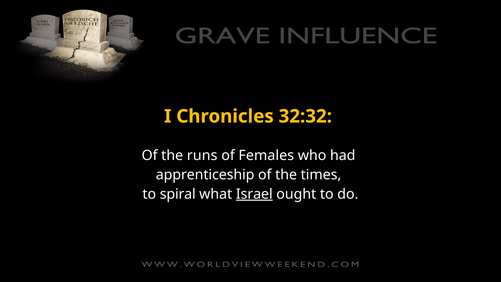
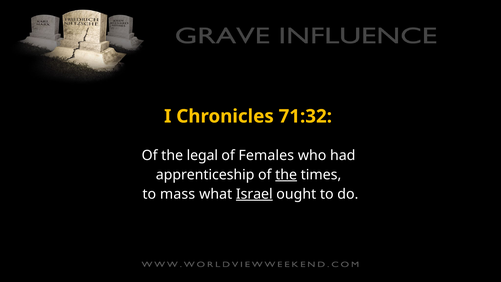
32:32: 32:32 -> 71:32
runs: runs -> legal
the at (286, 175) underline: none -> present
spiral: spiral -> mass
